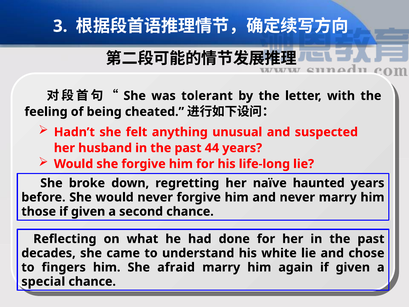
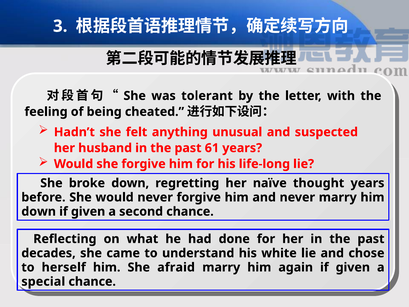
44: 44 -> 61
haunted: haunted -> thought
those at (39, 211): those -> down
fingers: fingers -> herself
